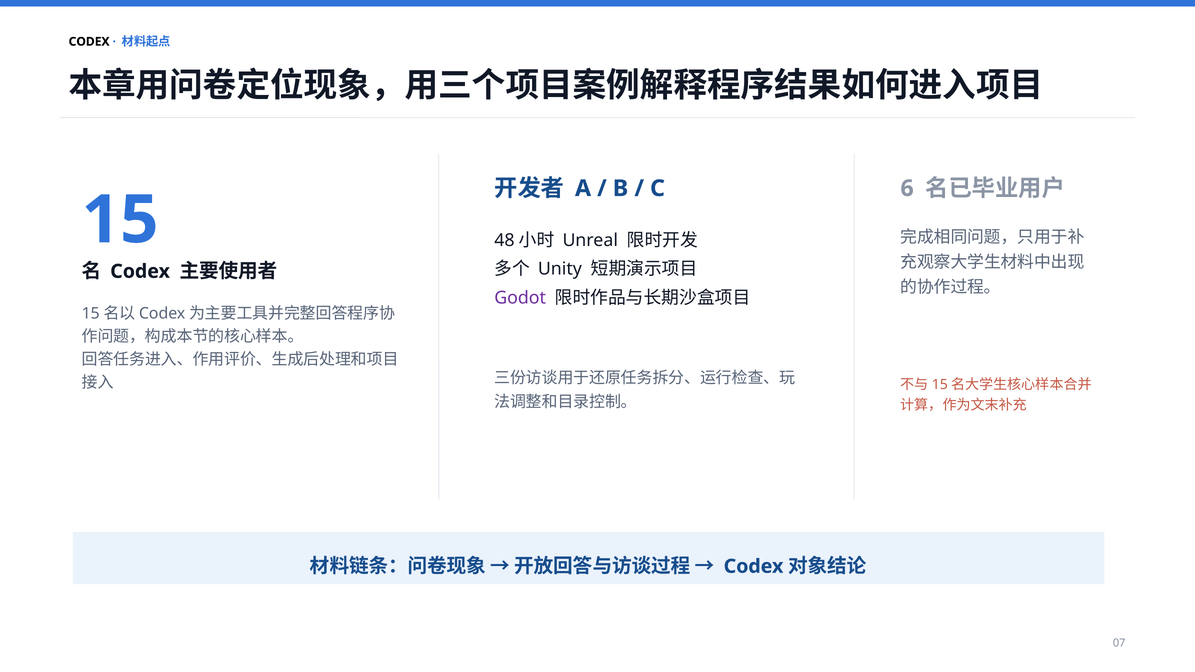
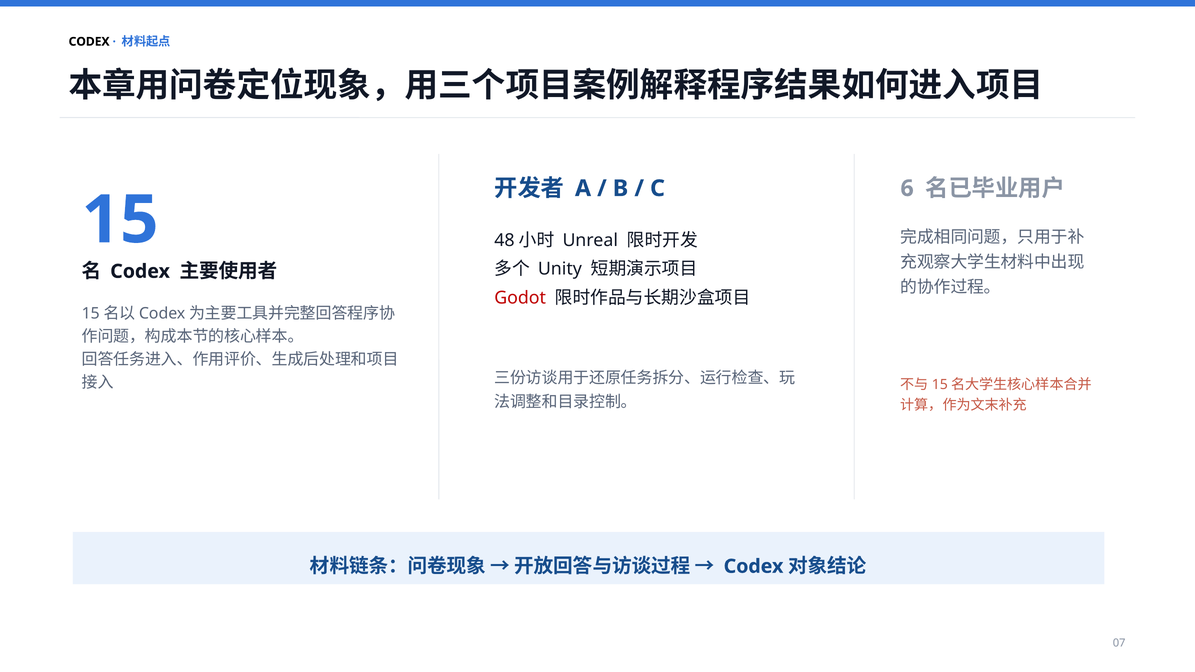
Godot colour: purple -> red
